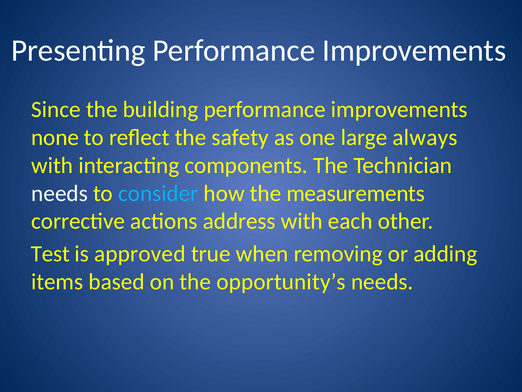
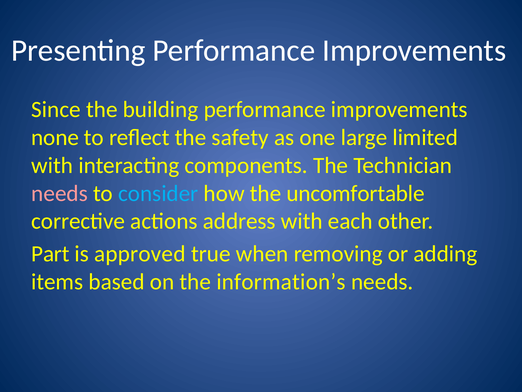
always: always -> limited
needs at (60, 193) colour: white -> pink
measurements: measurements -> uncomfortable
Test: Test -> Part
opportunity’s: opportunity’s -> information’s
